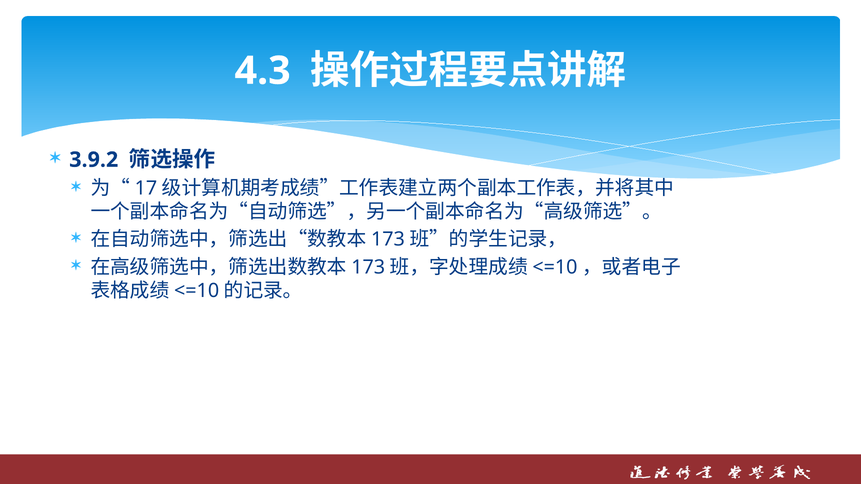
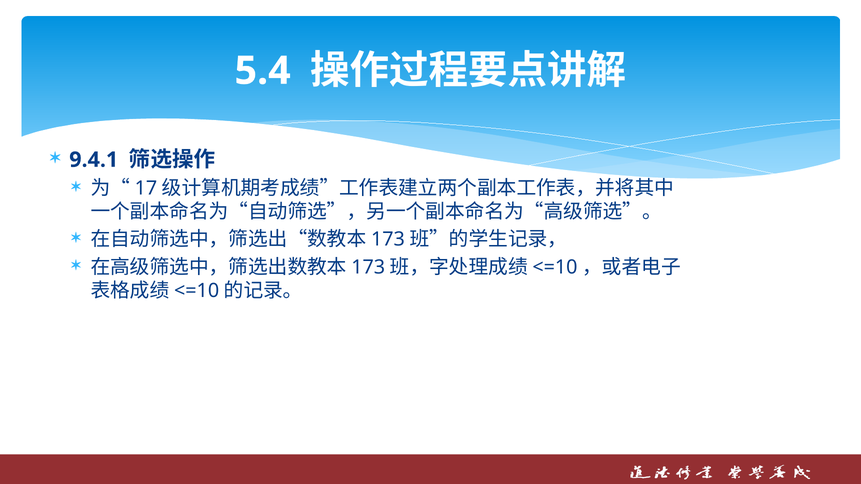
4.3: 4.3 -> 5.4
3.9.2: 3.9.2 -> 9.4.1
